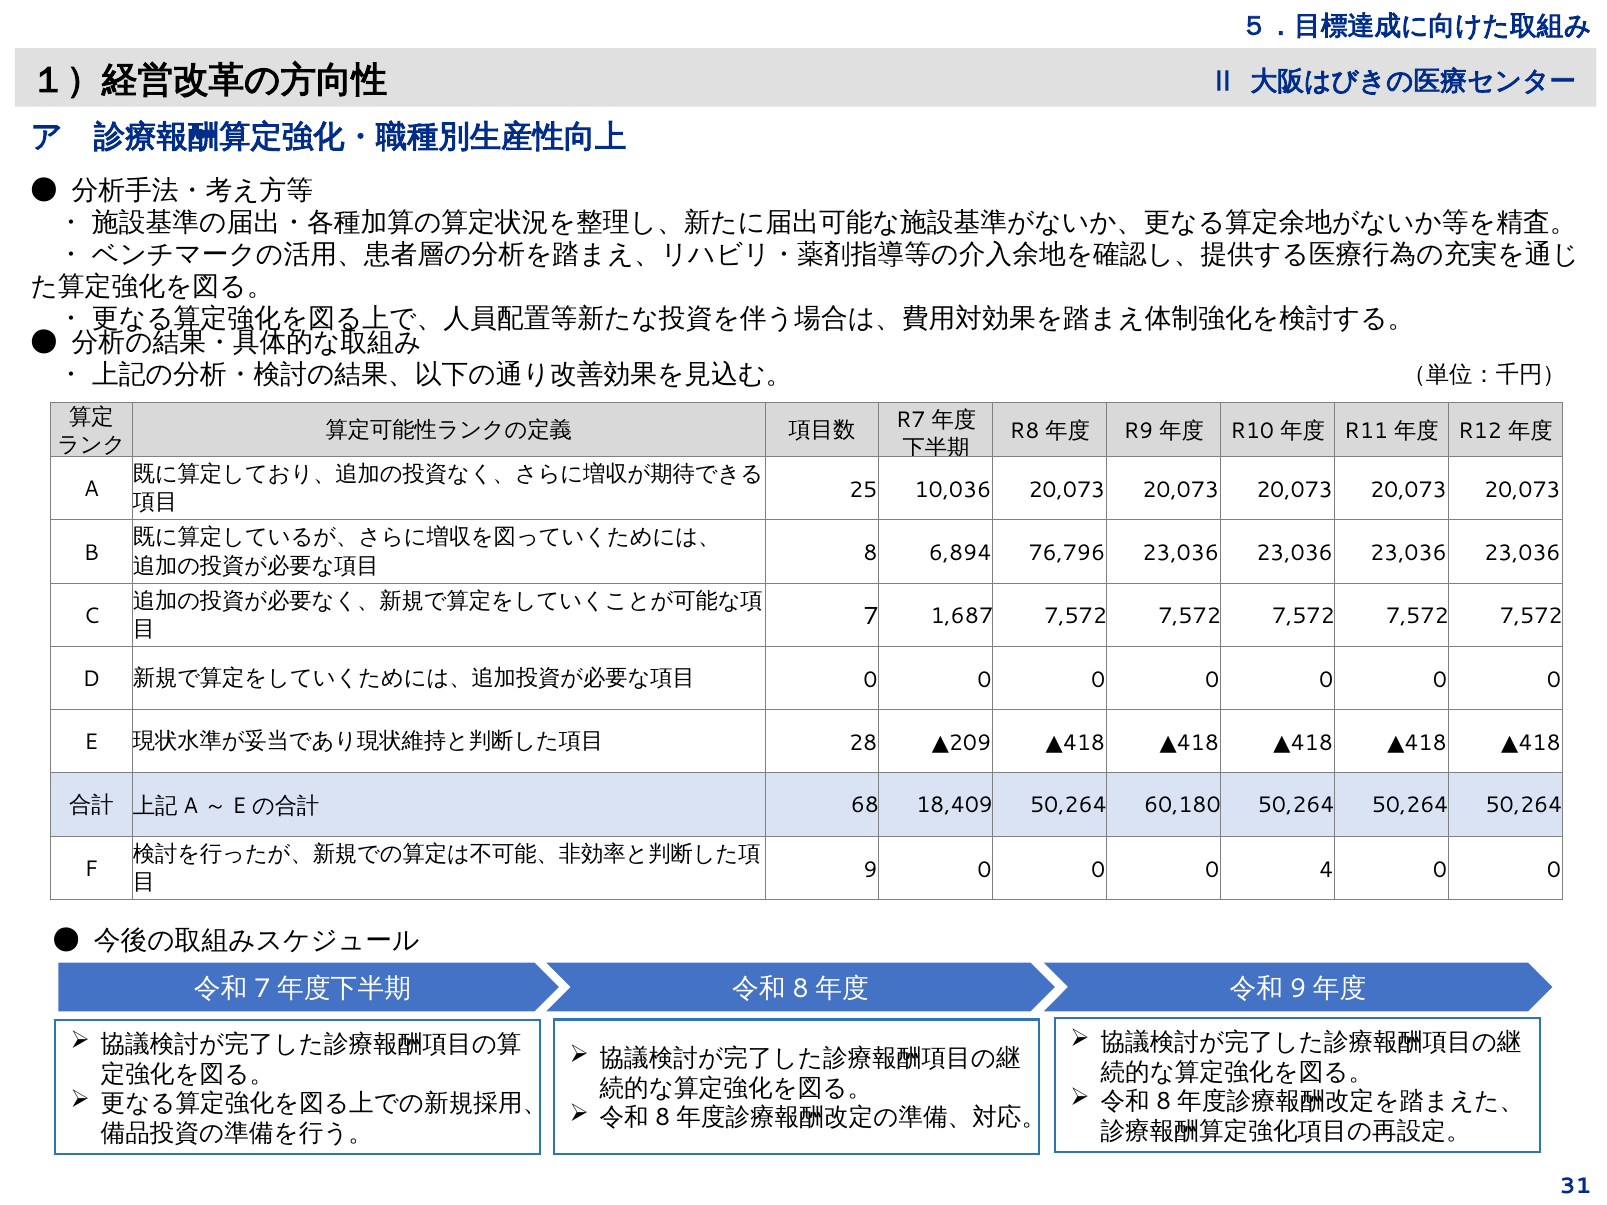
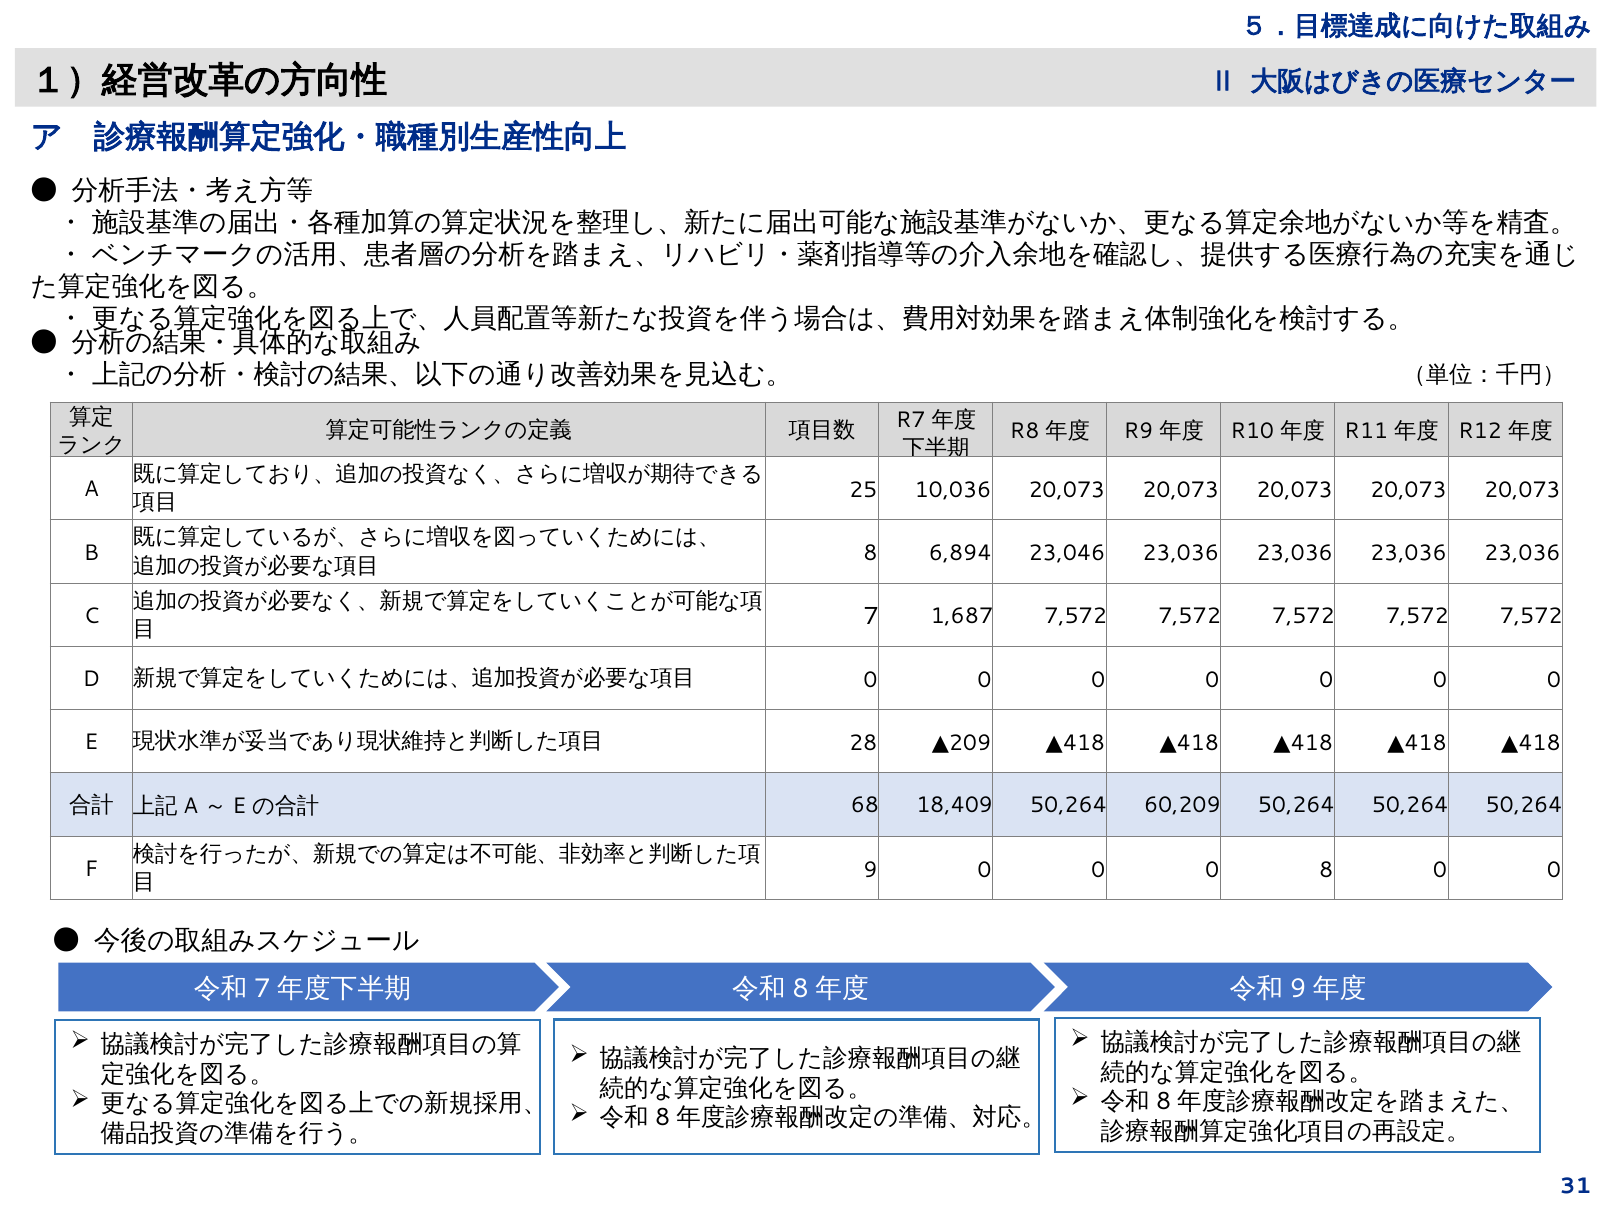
76,796: 76,796 -> 23,046
60,180: 60,180 -> 60,209
0 4: 4 -> 8
